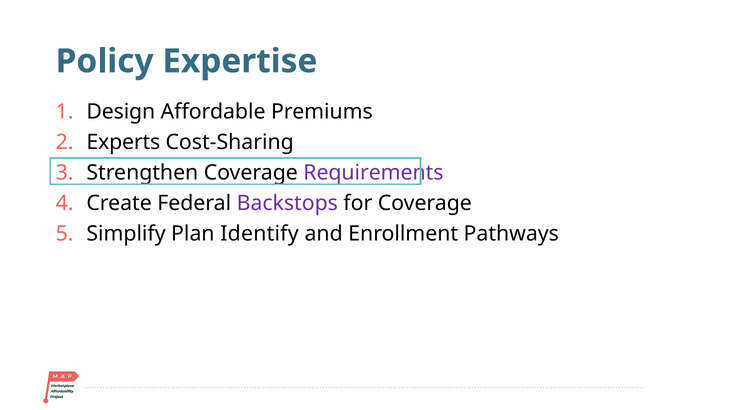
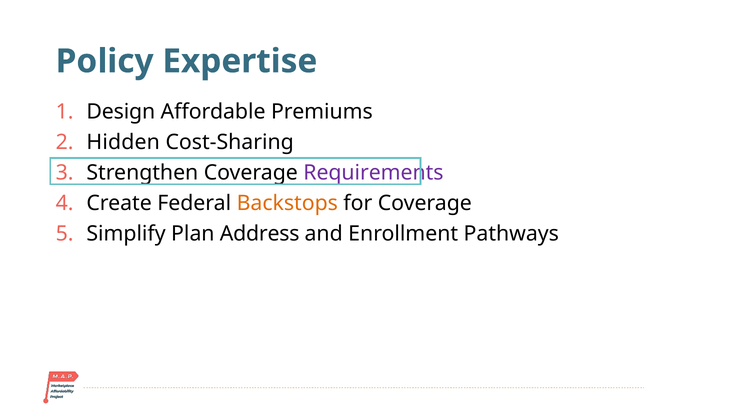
Experts: Experts -> Hidden
Backstops colour: purple -> orange
Identify: Identify -> Address
